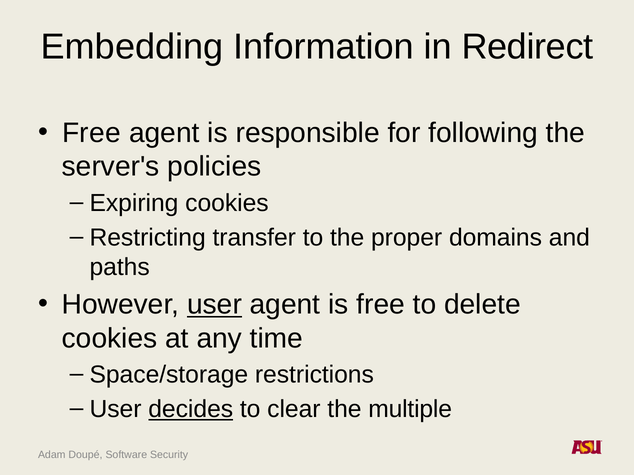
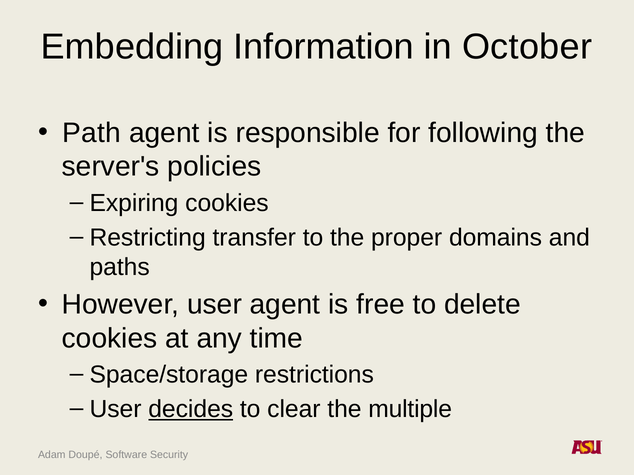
Redirect: Redirect -> October
Free at (91, 133): Free -> Path
user at (215, 305) underline: present -> none
